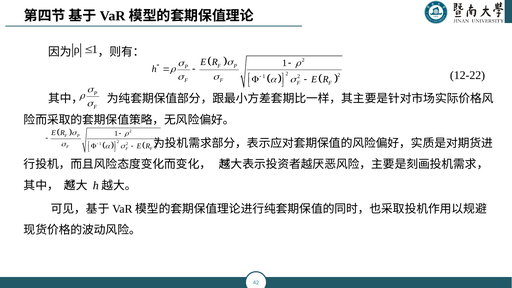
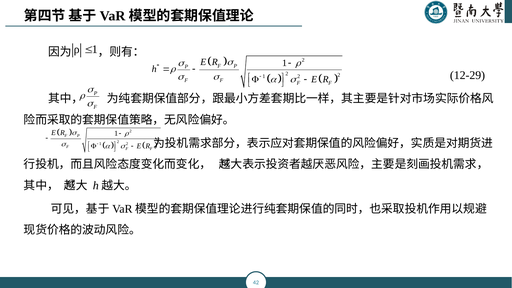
12-22: 12-22 -> 12-29
